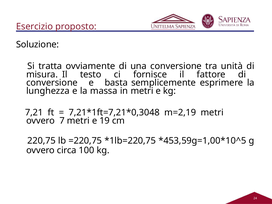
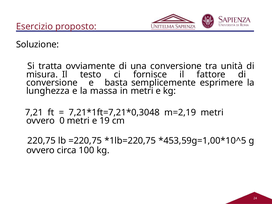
7: 7 -> 0
